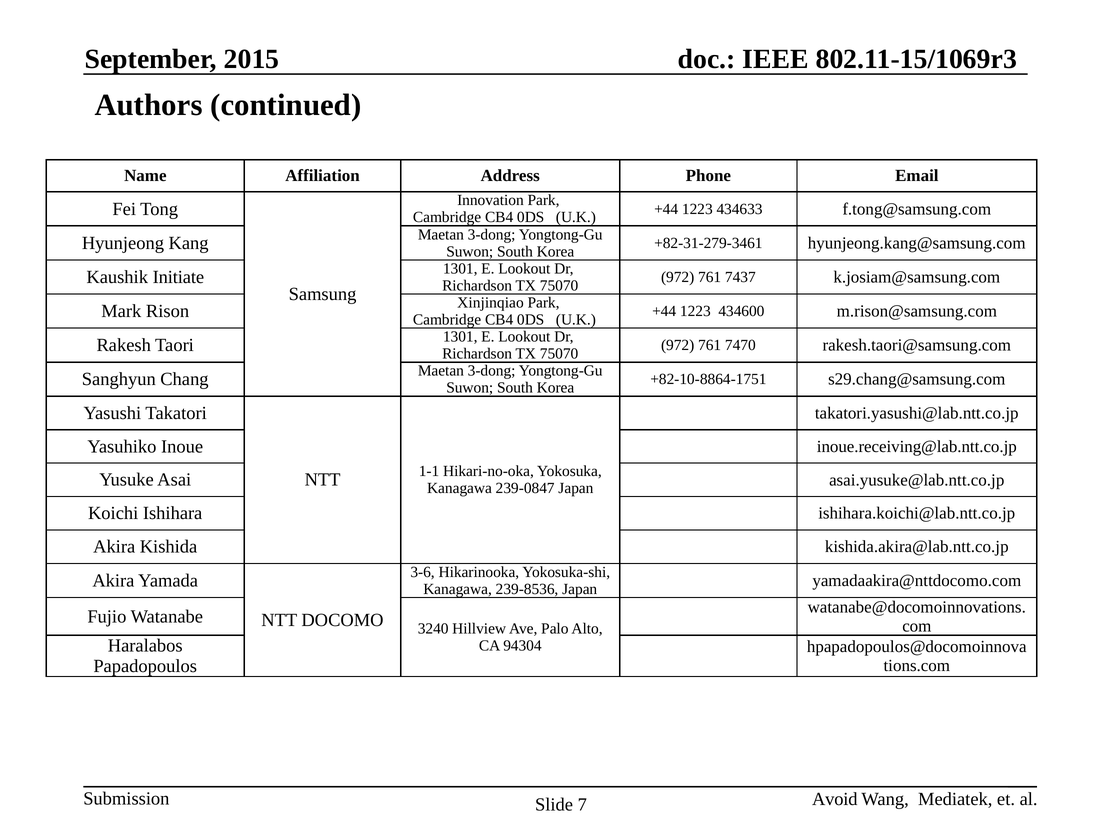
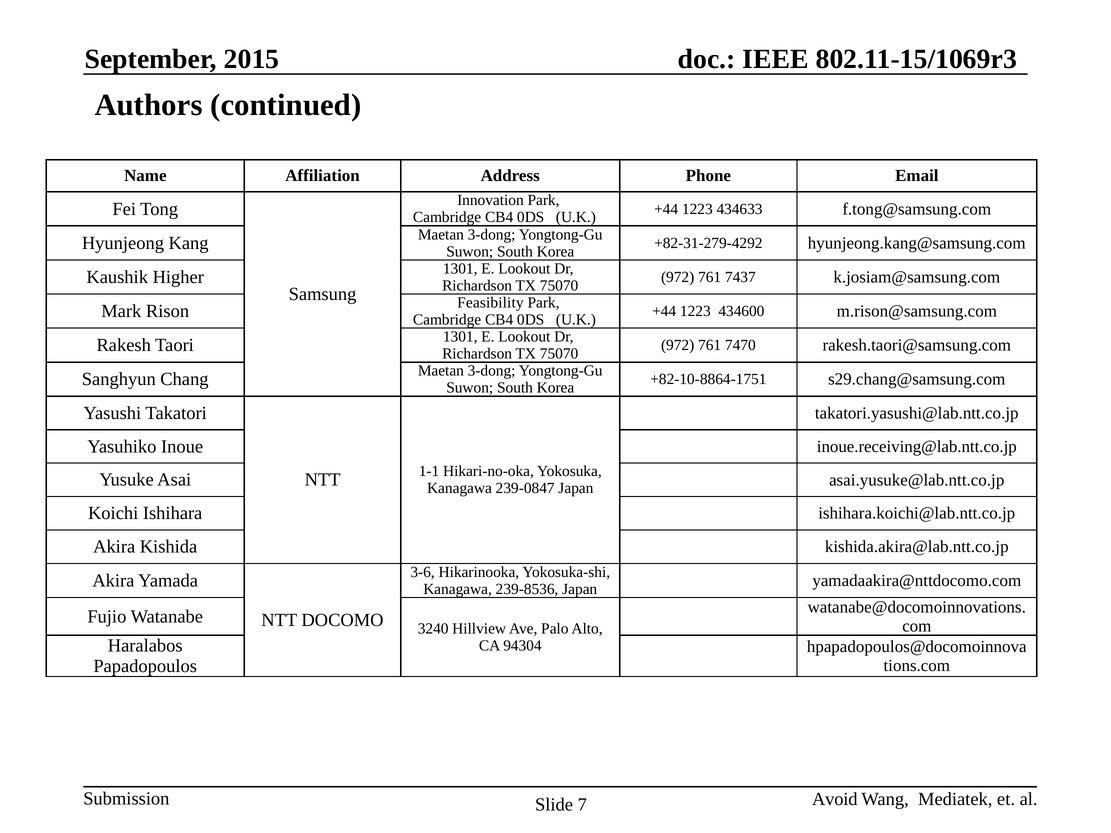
+82-31-279-3461: +82-31-279-3461 -> +82-31-279-4292
Initiate: Initiate -> Higher
Xinjinqiao: Xinjinqiao -> Feasibility
